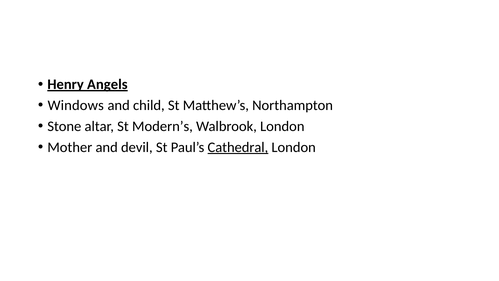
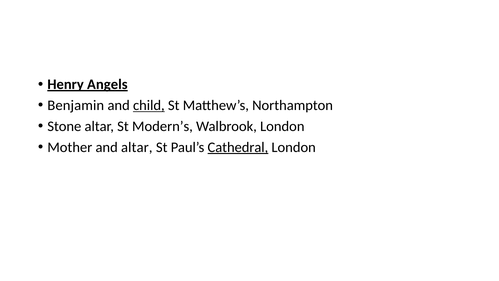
Windows: Windows -> Benjamin
child underline: none -> present
and devil: devil -> altar
